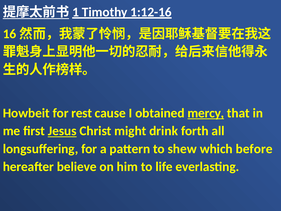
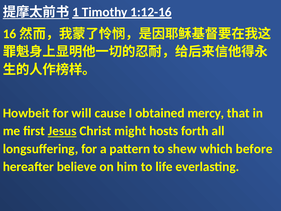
rest: rest -> will
mercy underline: present -> none
drink: drink -> hosts
